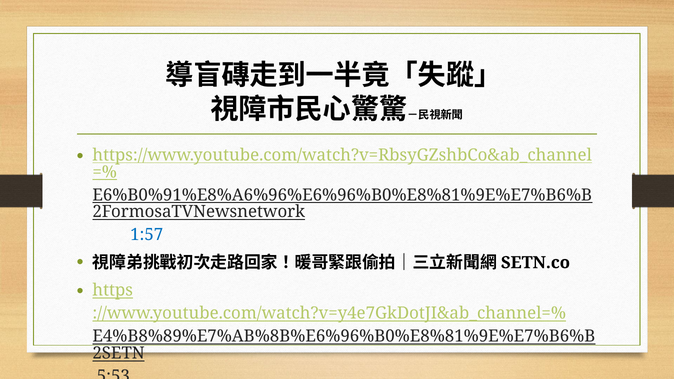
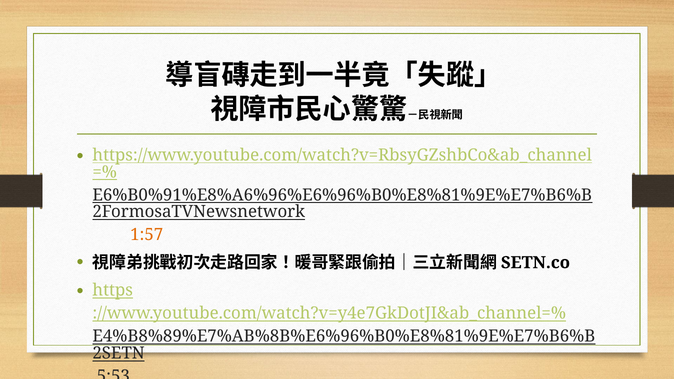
1:57 colour: blue -> orange
